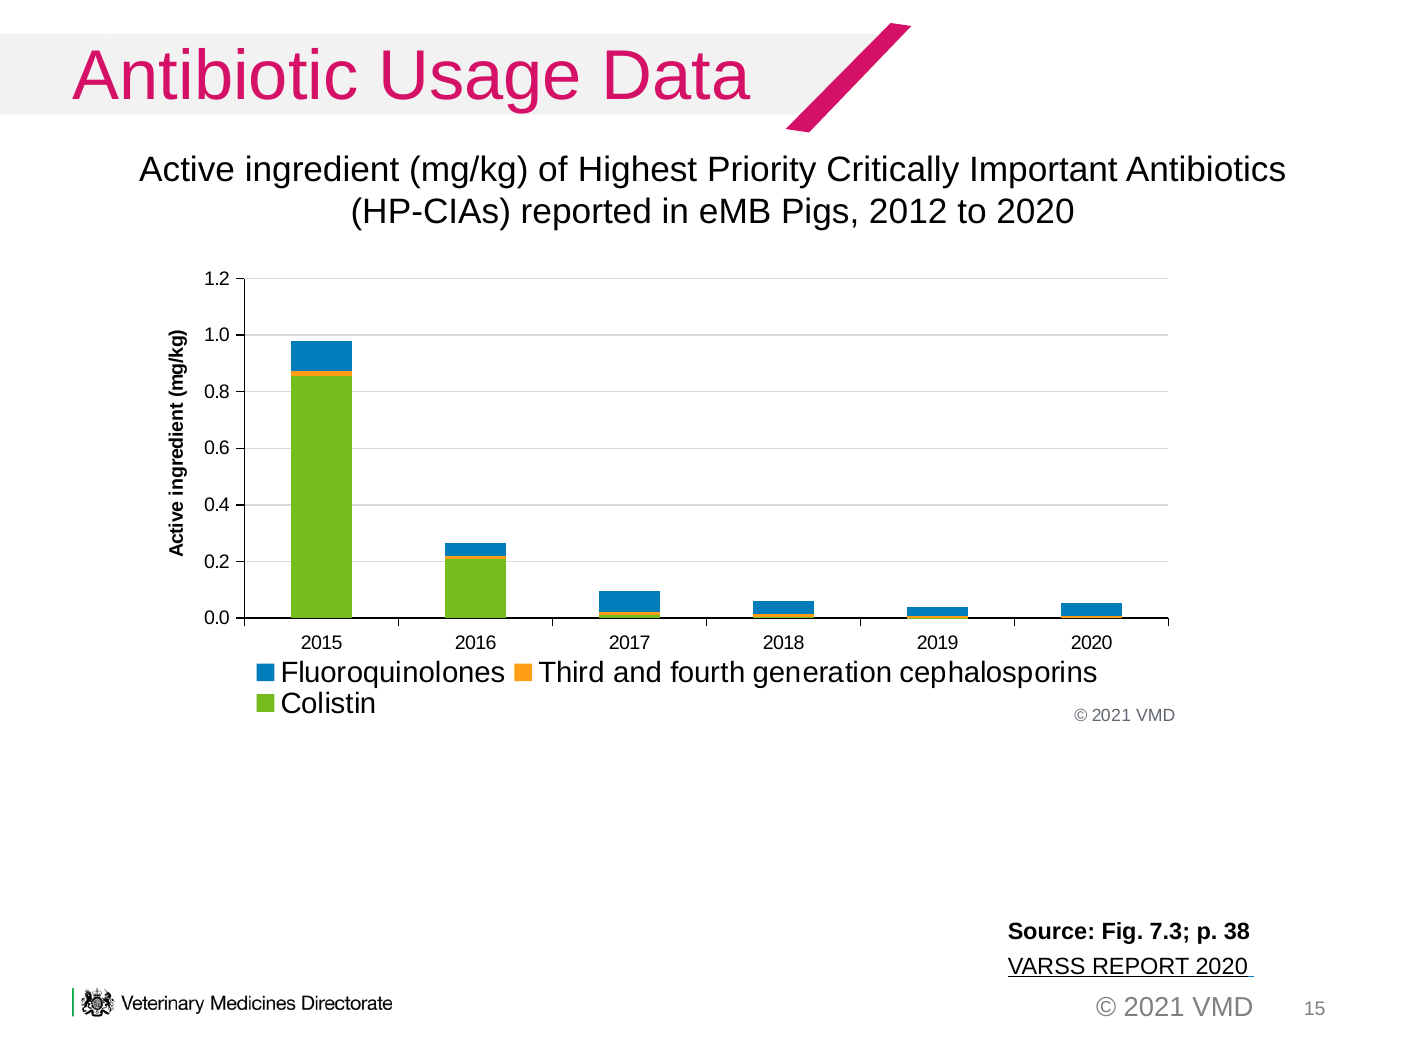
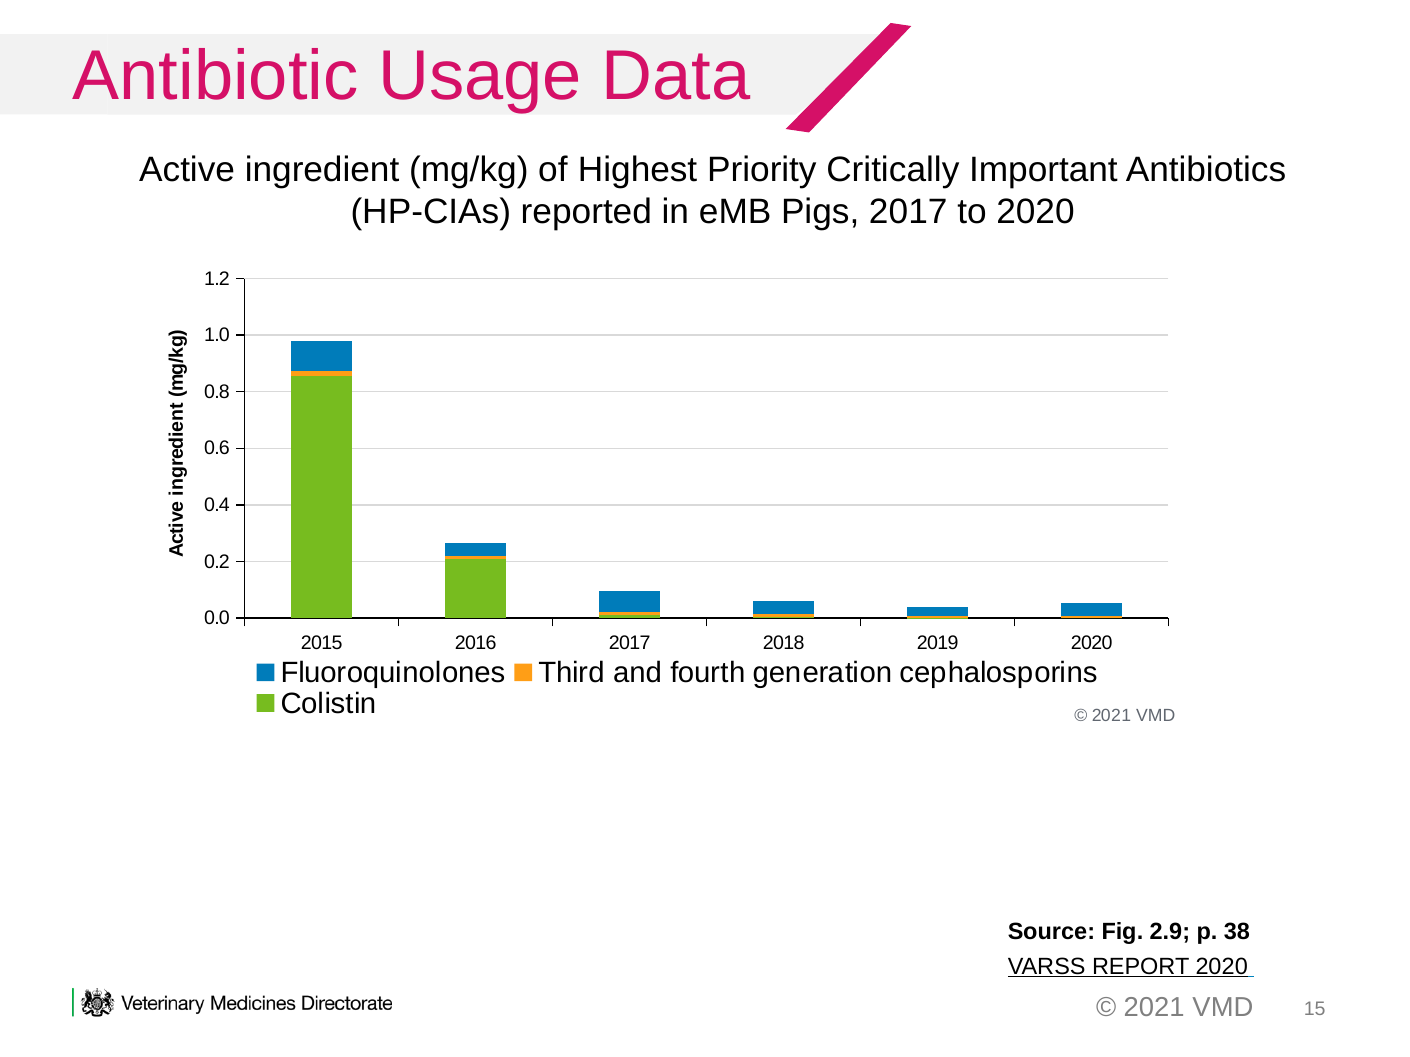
Pigs 2012: 2012 -> 2017
7.3: 7.3 -> 2.9
